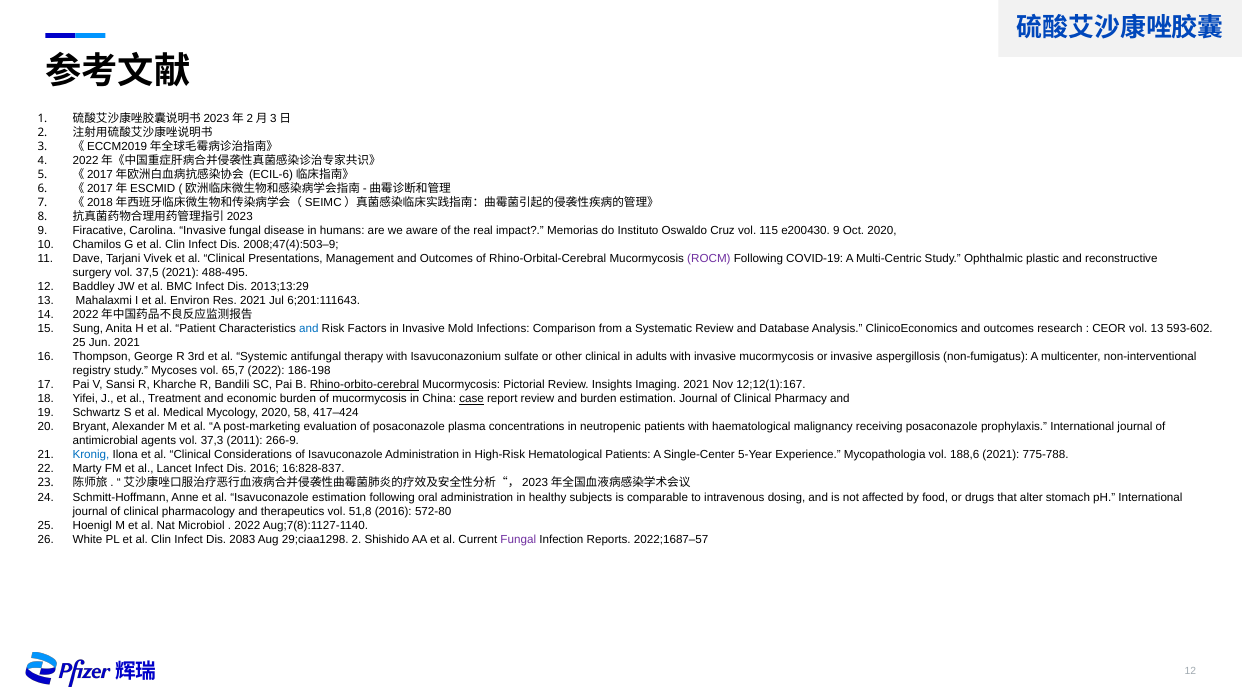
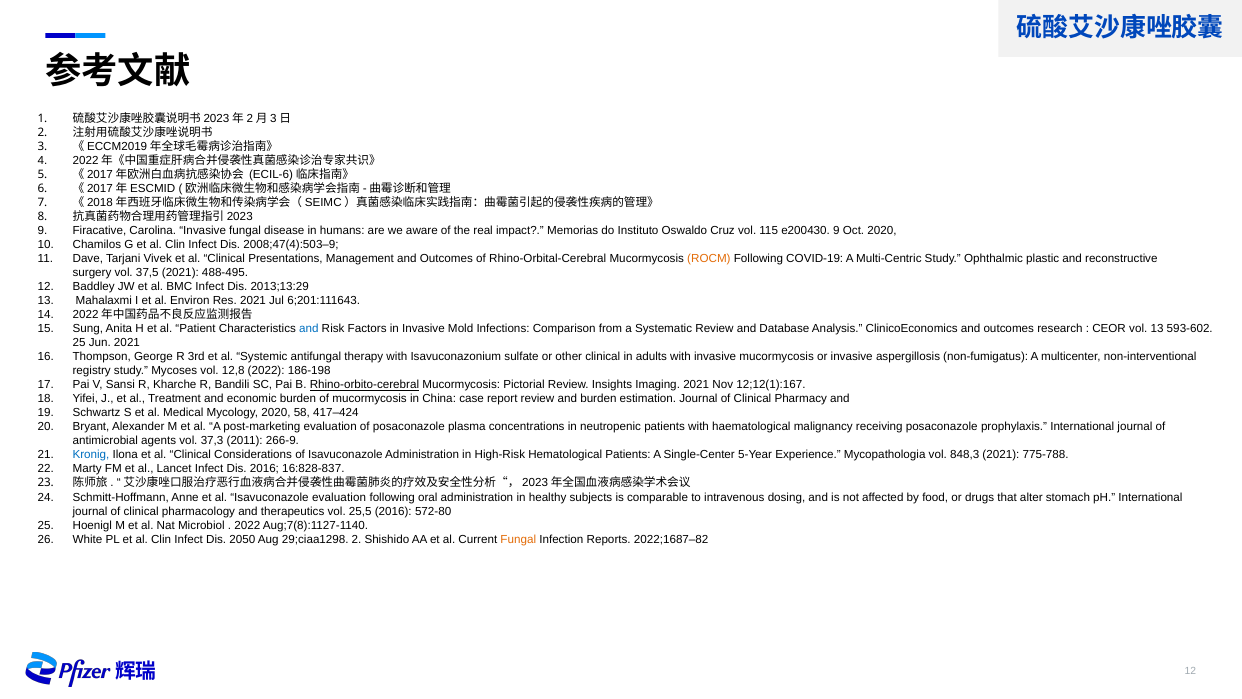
ROCM colour: purple -> orange
65,7: 65,7 -> 12,8
case underline: present -> none
188,6: 188,6 -> 848,3
Isavuconazole estimation: estimation -> evaluation
51,8: 51,8 -> 25,5
2083: 2083 -> 2050
Fungal at (518, 539) colour: purple -> orange
2022;1687–57: 2022;1687–57 -> 2022;1687–82
